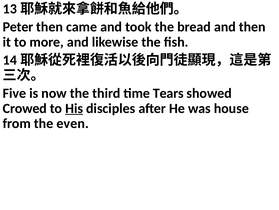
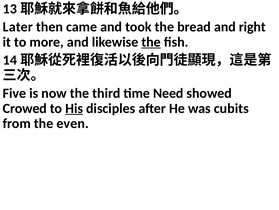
Peter: Peter -> Later
and then: then -> right
the at (151, 42) underline: none -> present
Tears: Tears -> Need
house: house -> cubits
